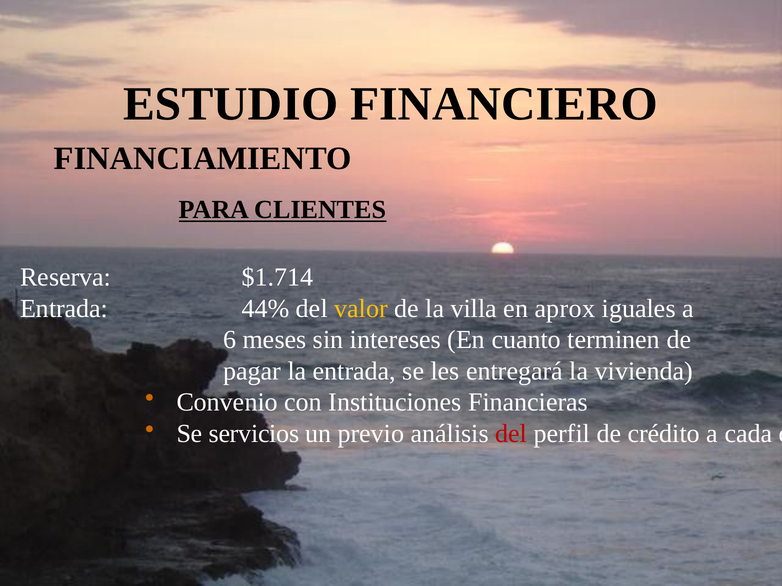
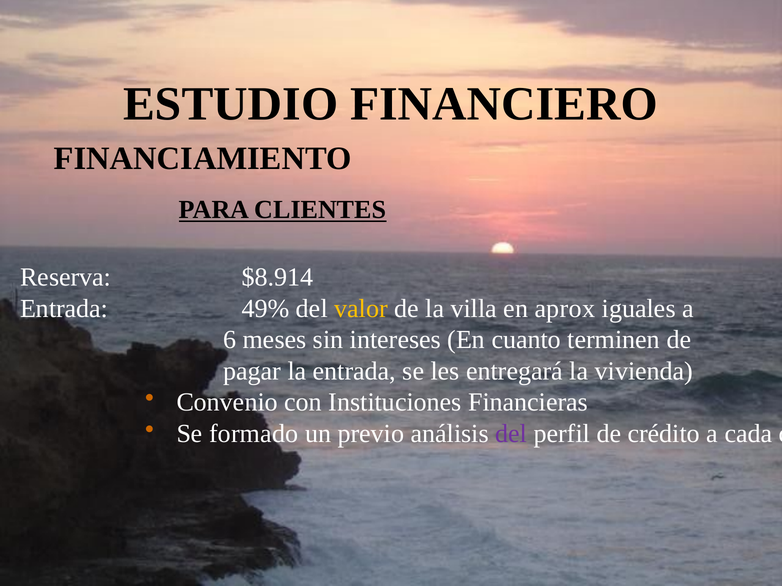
$1.714: $1.714 -> $8.914
44%: 44% -> 49%
servicios: servicios -> formado
del at (511, 434) colour: red -> purple
